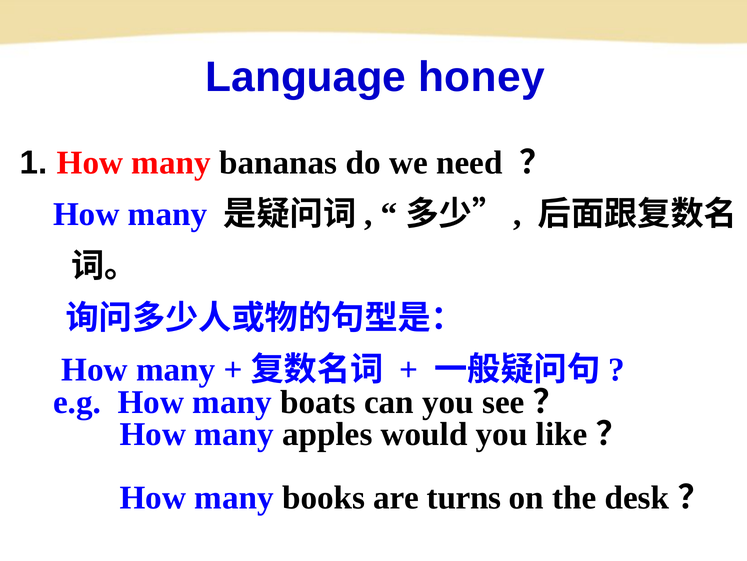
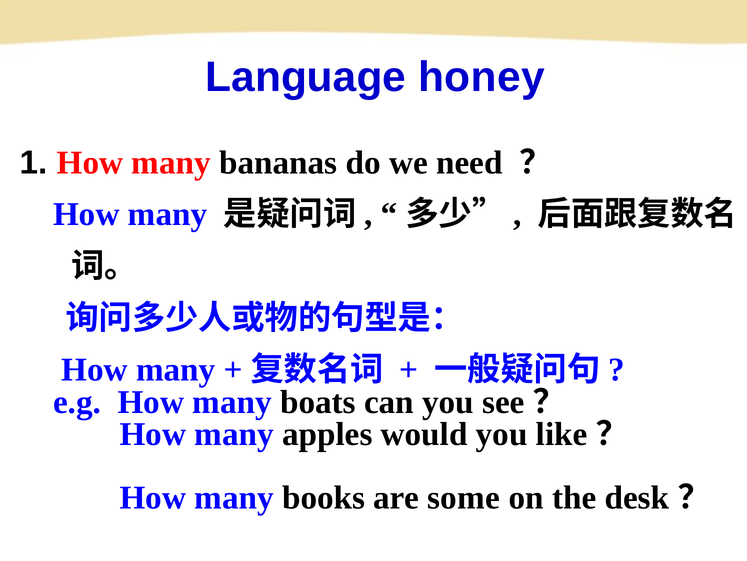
turns: turns -> some
